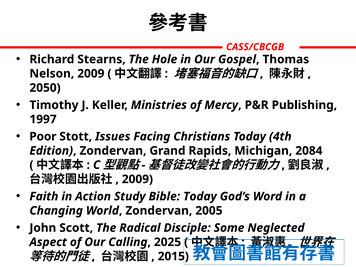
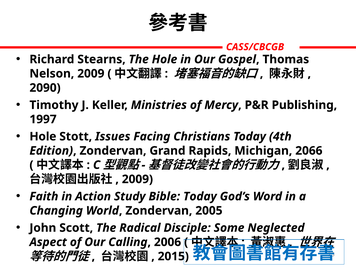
2050: 2050 -> 2090
Poor at (43, 136): Poor -> Hole
2084: 2084 -> 2066
2025: 2025 -> 2006
